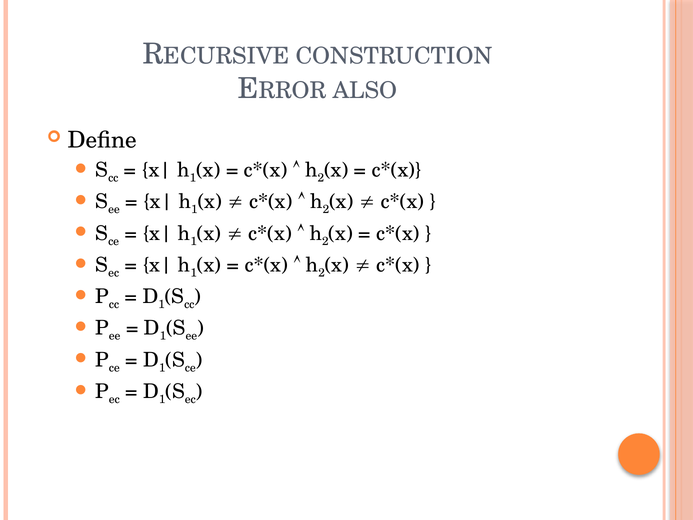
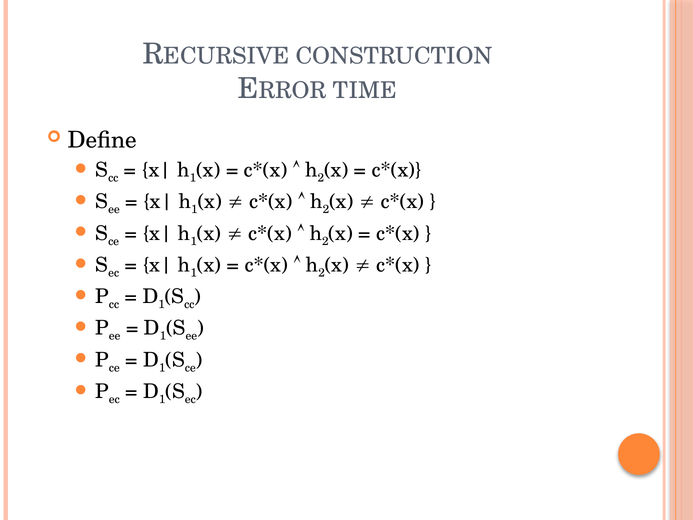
ALSO: ALSO -> TIME
